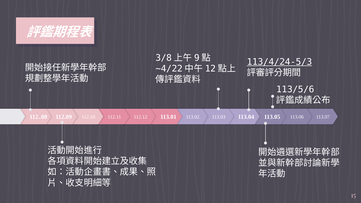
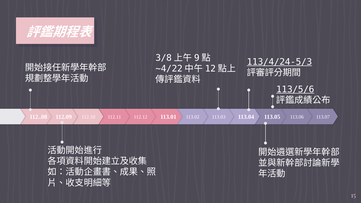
113/5/6 underline: none -> present
